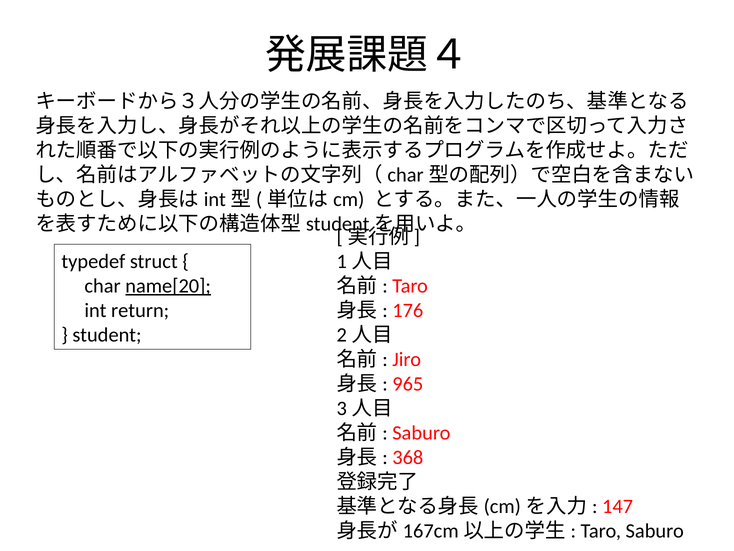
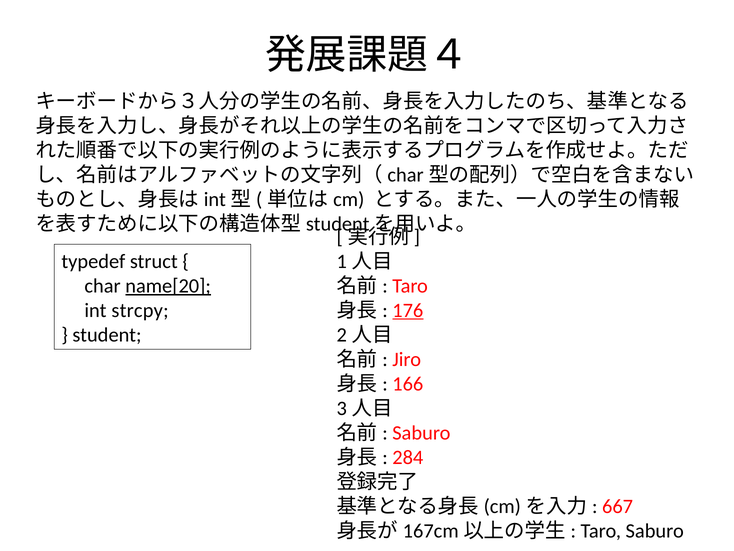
176 underline: none -> present
return: return -> strcpy
965: 965 -> 166
368: 368 -> 284
147: 147 -> 667
